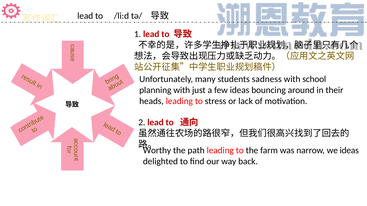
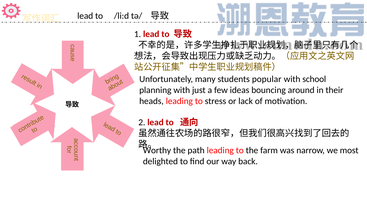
sadness: sadness -> popular
we ideas: ideas -> most
